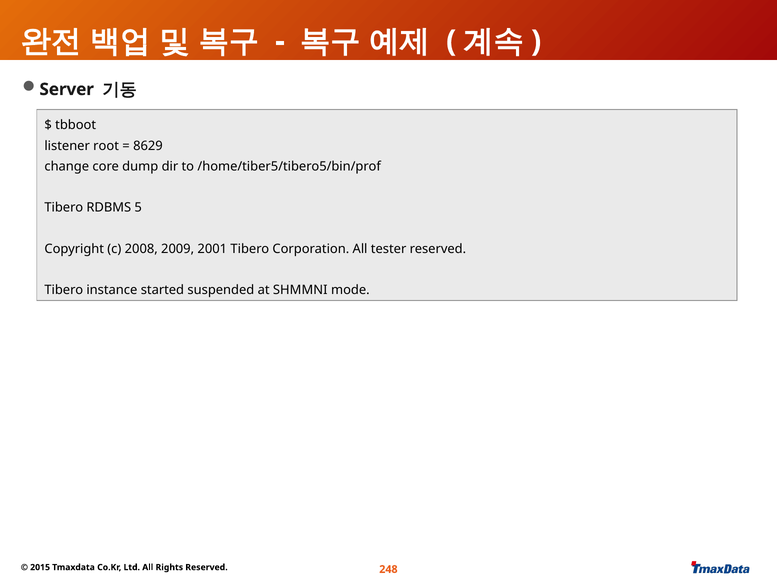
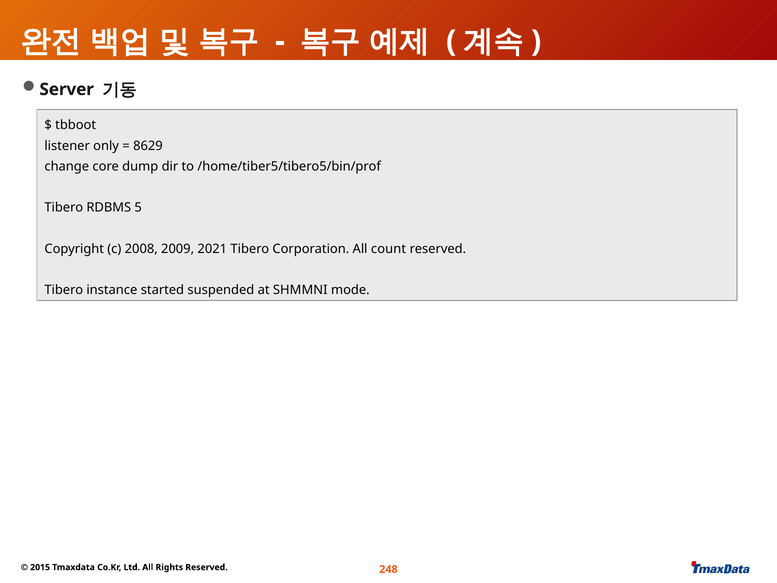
root: root -> only
2001: 2001 -> 2021
tester: tester -> count
